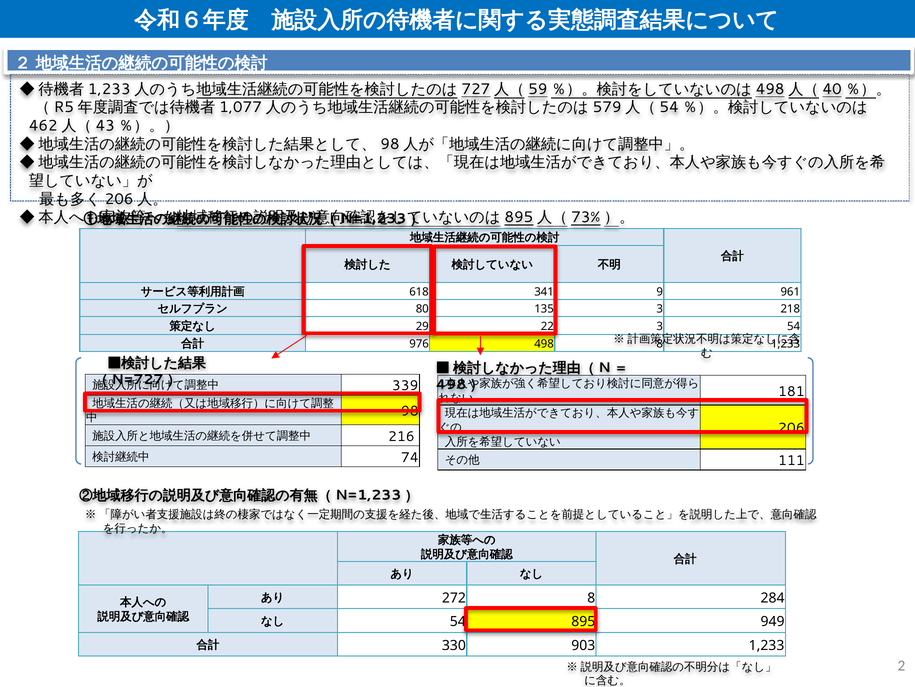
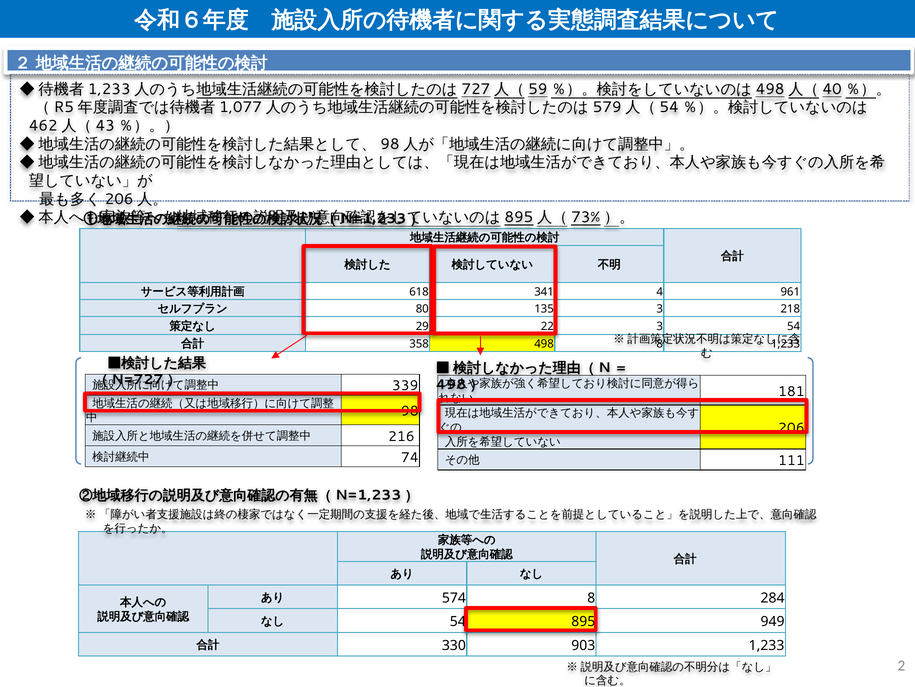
9: 9 -> 4
976: 976 -> 358
272: 272 -> 574
